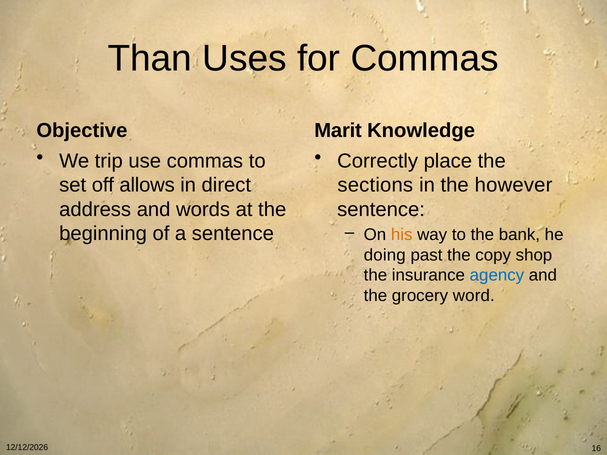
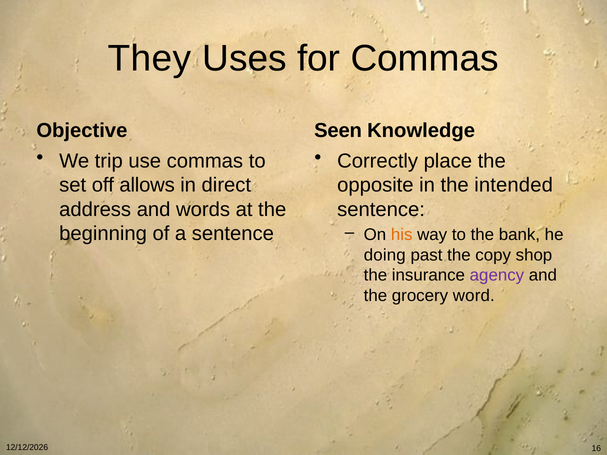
Than: Than -> They
Marit: Marit -> Seen
sections: sections -> opposite
however: however -> intended
agency colour: blue -> purple
